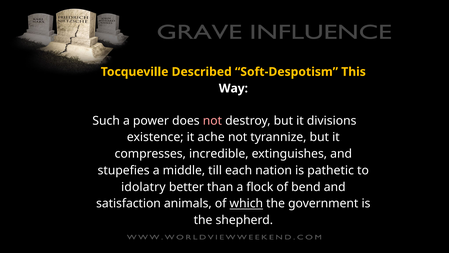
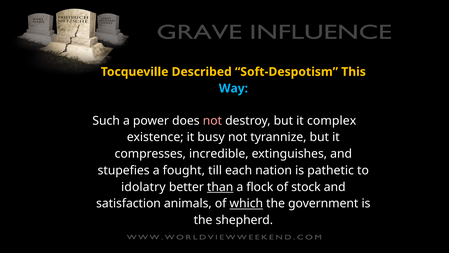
Way colour: white -> light blue
divisions: divisions -> complex
ache: ache -> busy
middle: middle -> fought
than underline: none -> present
bend: bend -> stock
